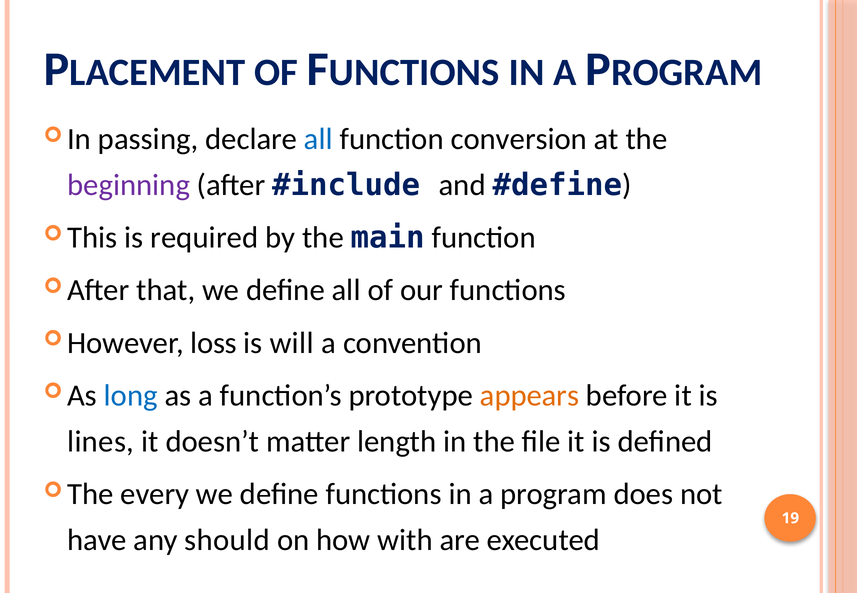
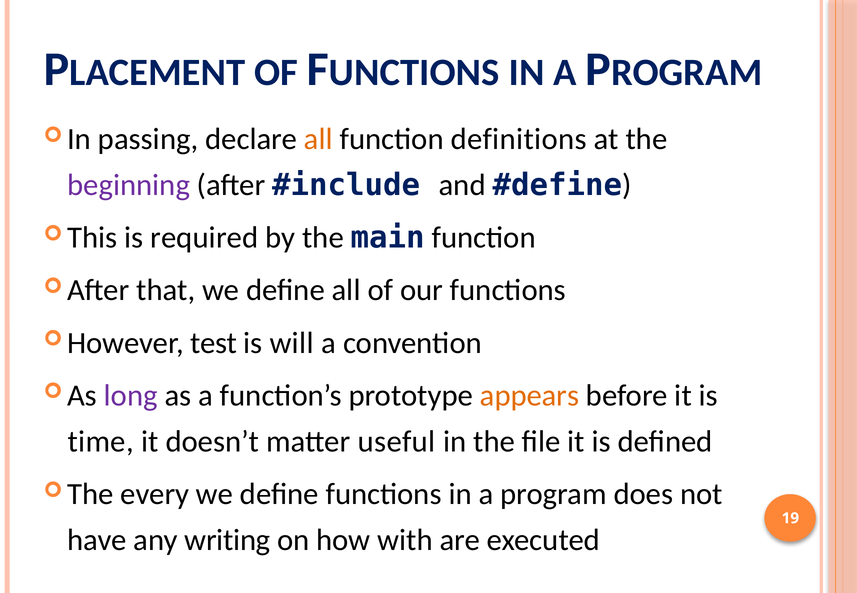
all at (318, 139) colour: blue -> orange
conversion: conversion -> definitions
loss: loss -> test
long colour: blue -> purple
lines: lines -> time
length: length -> useful
should: should -> writing
